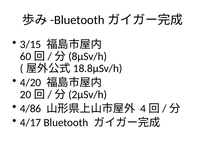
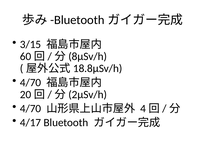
4/20 at (31, 82): 4/20 -> 4/70
4/86 at (31, 108): 4/86 -> 4/70
